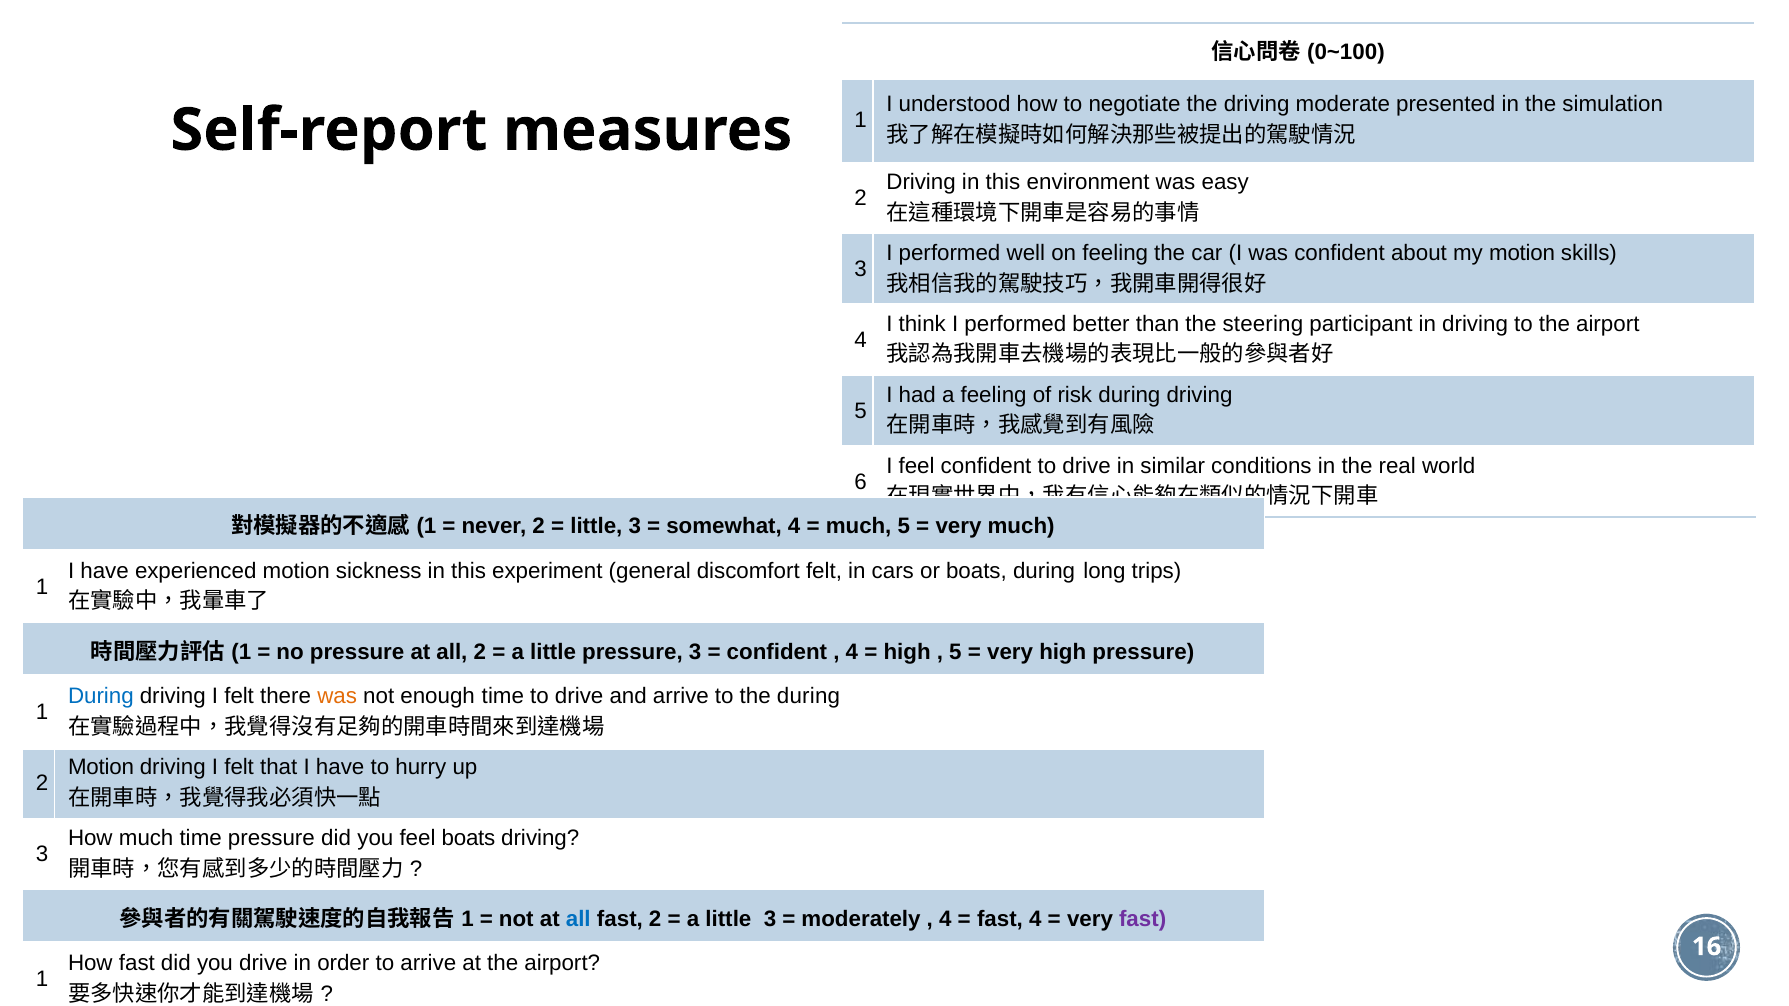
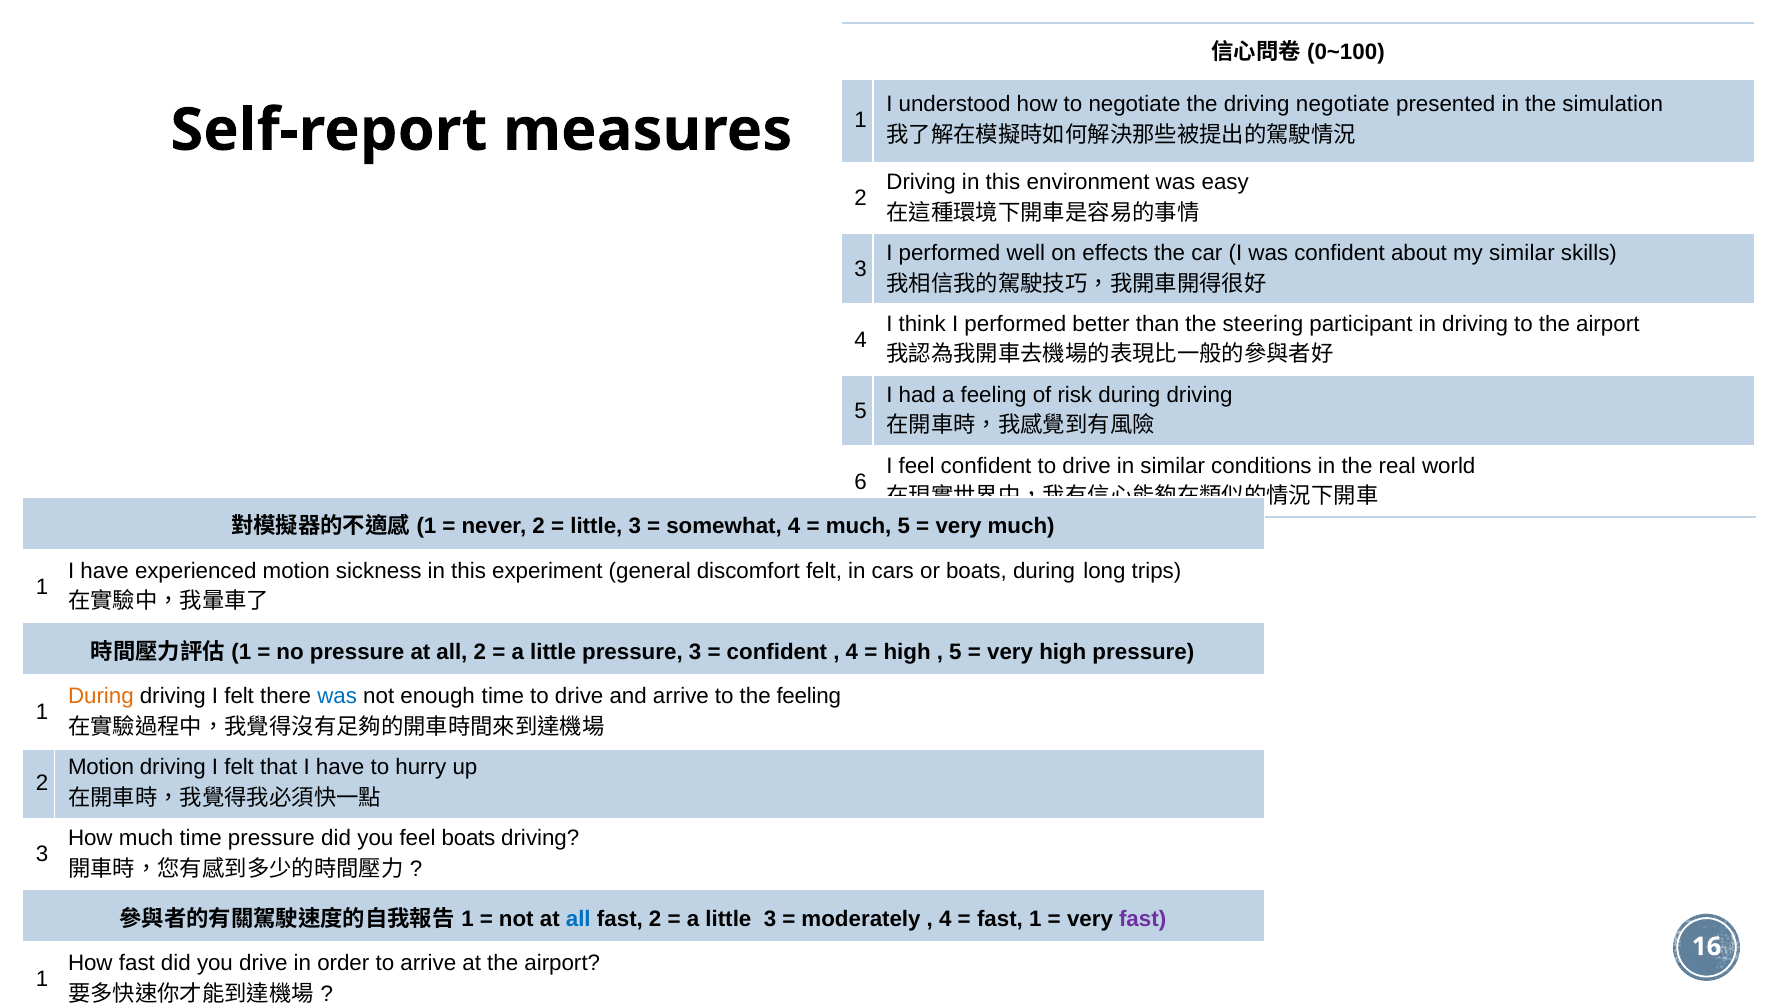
driving moderate: moderate -> negotiate
on feeling: feeling -> effects
my motion: motion -> similar
During at (101, 696) colour: blue -> orange
was at (337, 696) colour: orange -> blue
the during: during -> feeling
4 at (1035, 919): 4 -> 1
